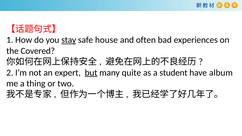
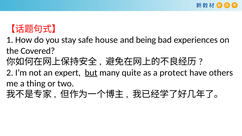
stay underline: present -> none
often: often -> being
student: student -> protect
album: album -> others
